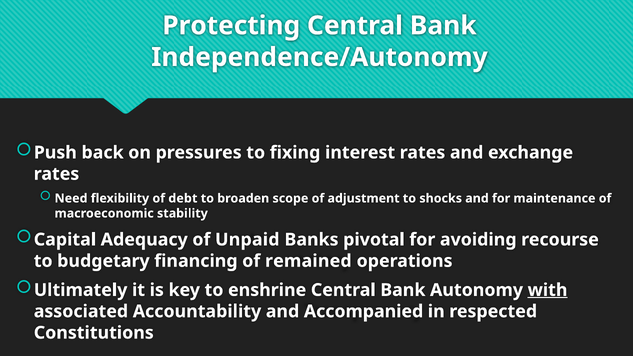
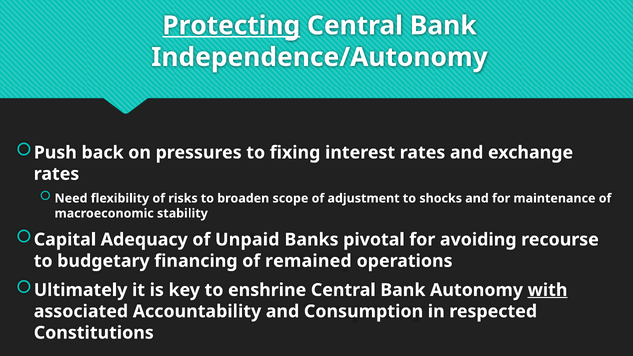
Protecting underline: none -> present
debt: debt -> risks
Accompanied: Accompanied -> Consumption
